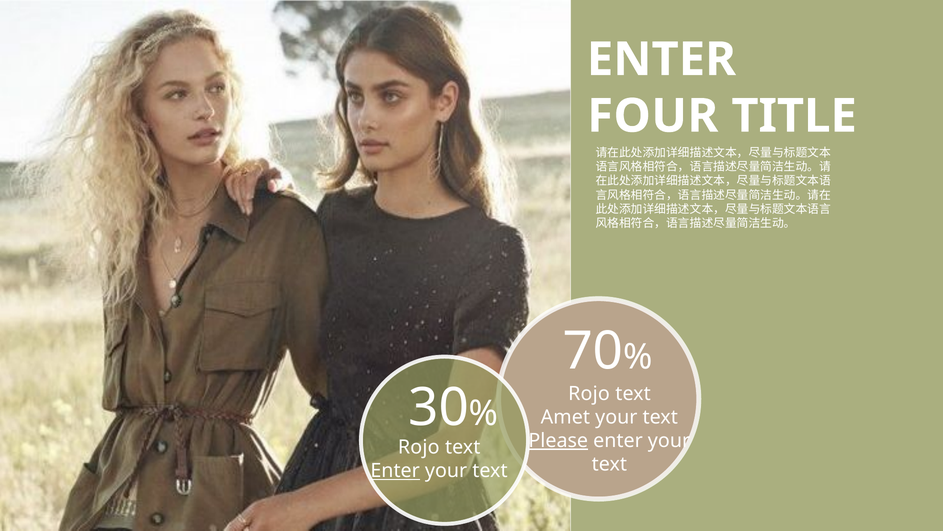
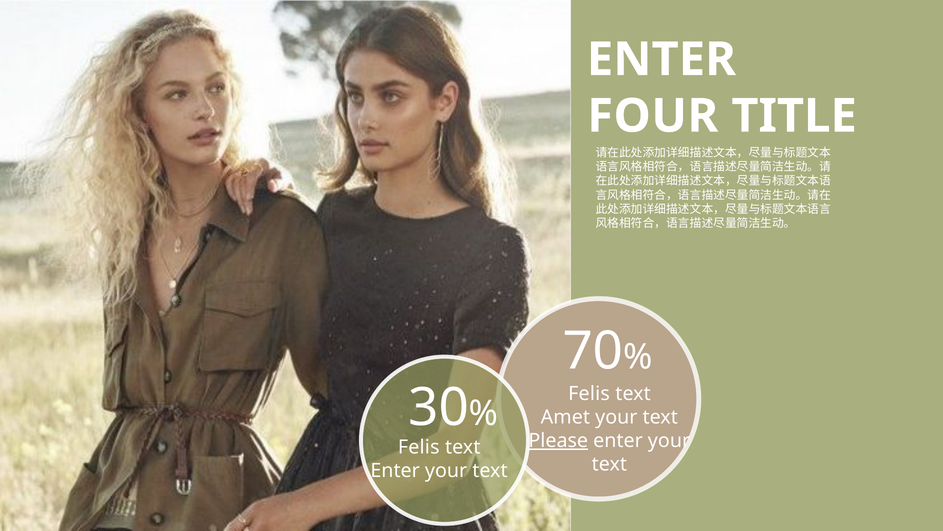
Rojo at (589, 393): Rojo -> Felis
Rojo at (419, 447): Rojo -> Felis
Enter at (395, 470) underline: present -> none
